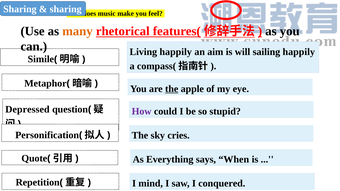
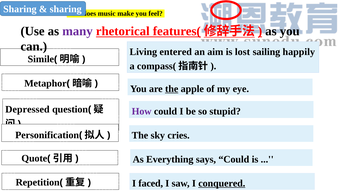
many colour: orange -> purple
Living happily: happily -> entered
will: will -> lost
says When: When -> Could
mind: mind -> faced
conquered underline: none -> present
